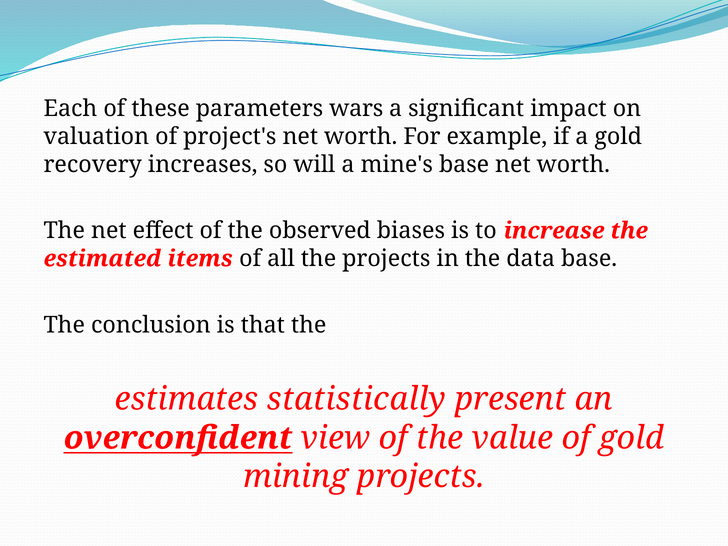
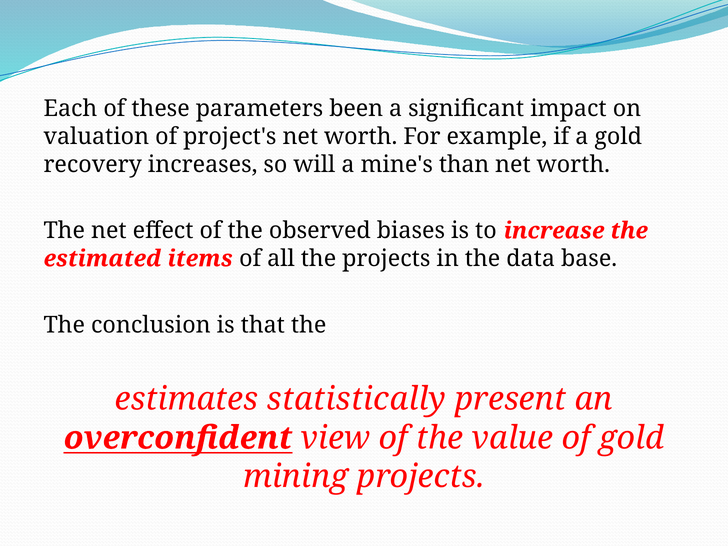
wars: wars -> been
mine's base: base -> than
